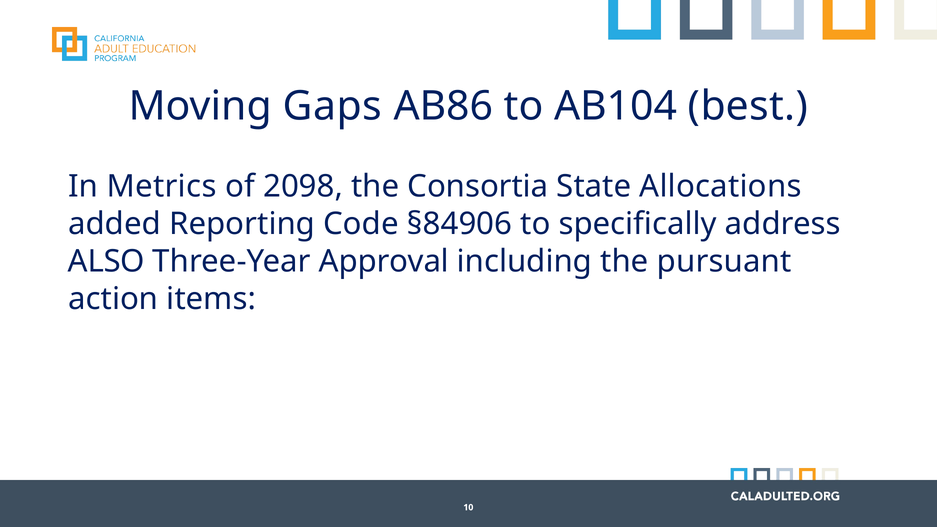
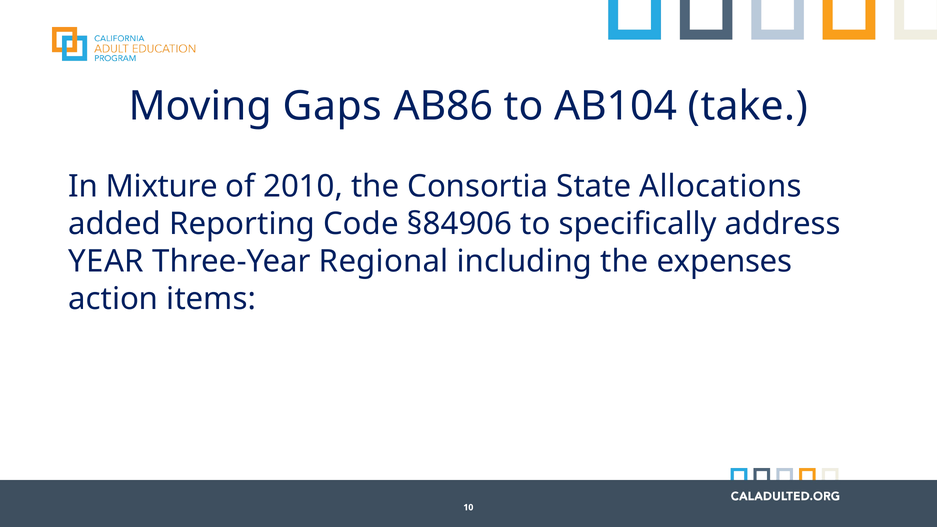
best: best -> take
Metrics: Metrics -> Mixture
2098: 2098 -> 2010
ALSO: ALSO -> YEAR
Approval: Approval -> Regional
pursuant: pursuant -> expenses
